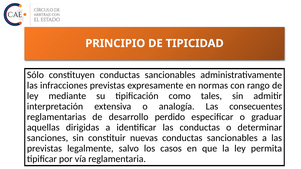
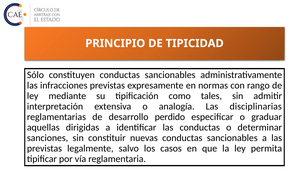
consecuentes: consecuentes -> disciplinarias
